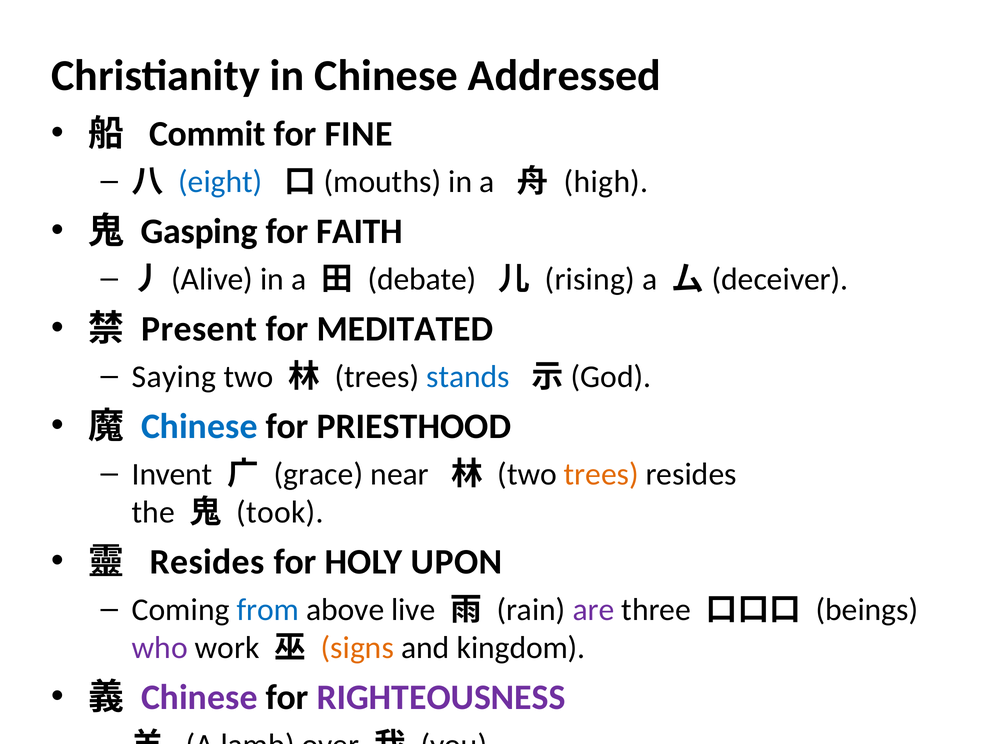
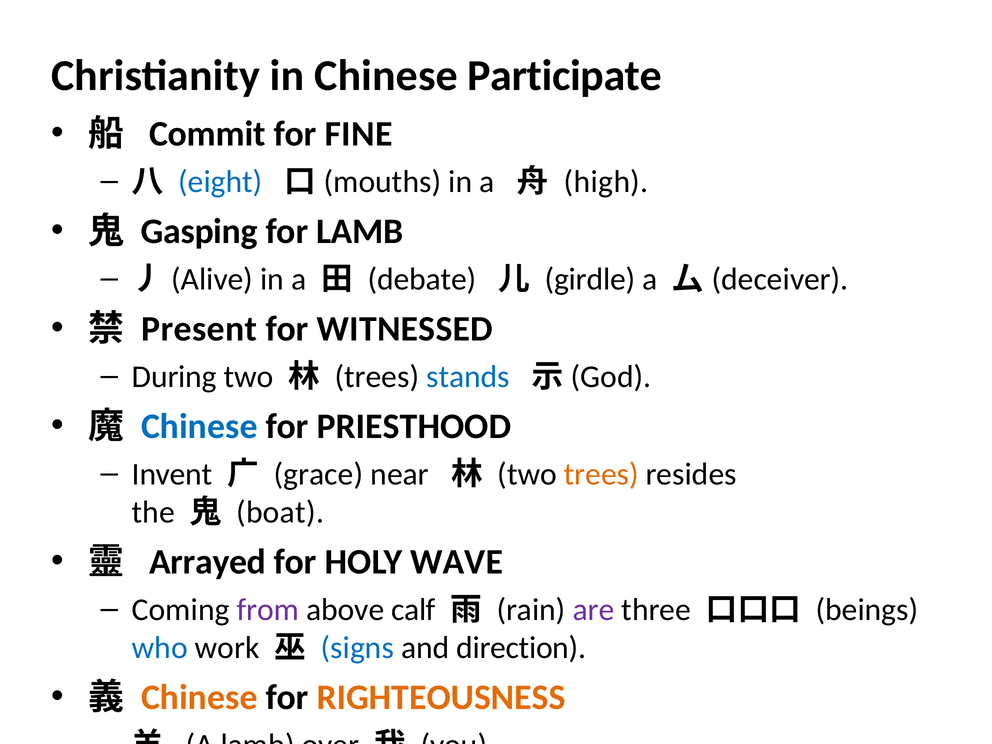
Addressed: Addressed -> Participate
for FAITH: FAITH -> LAMB
rising: rising -> girdle
MEDITATED: MEDITATED -> WITNESSED
Saying: Saying -> During
took: took -> boat
Resides at (207, 562): Resides -> Arrayed
UPON: UPON -> WAVE
from colour: blue -> purple
live: live -> calf
who colour: purple -> blue
signs colour: orange -> blue
kingdom: kingdom -> direction
Chinese at (199, 697) colour: purple -> orange
RIGHTEOUSNESS colour: purple -> orange
